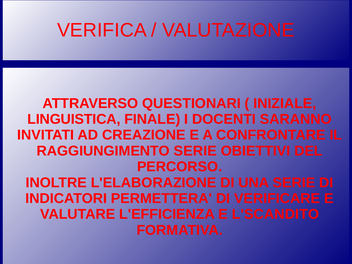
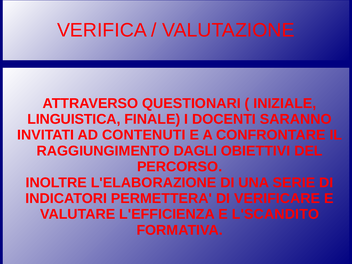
CREAZIONE: CREAZIONE -> CONTENUTI
RAGGIUNGIMENTO SERIE: SERIE -> DAGLI
